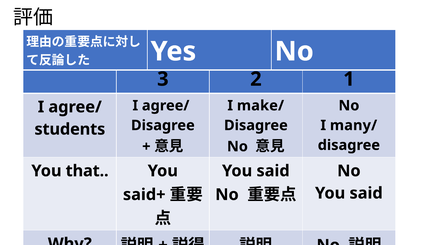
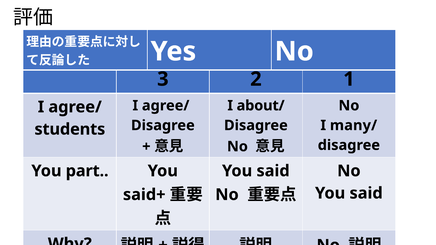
make/: make/ -> about/
that: that -> part
